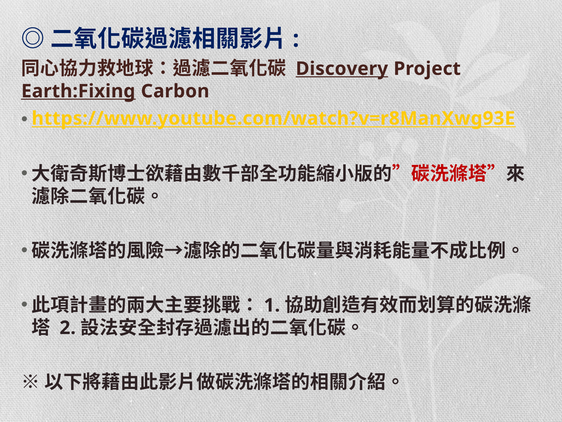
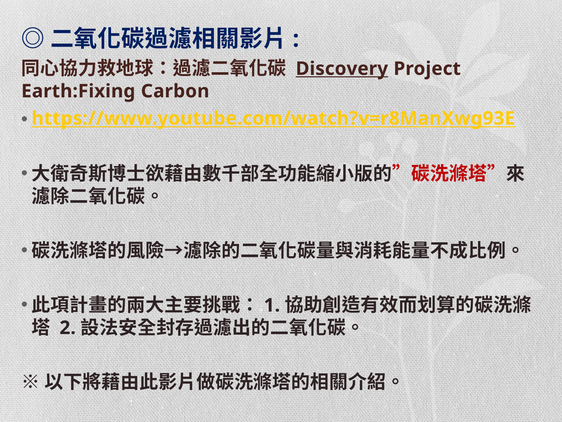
Earth:Fixing underline: present -> none
